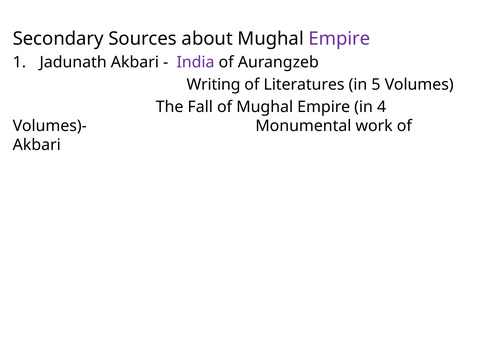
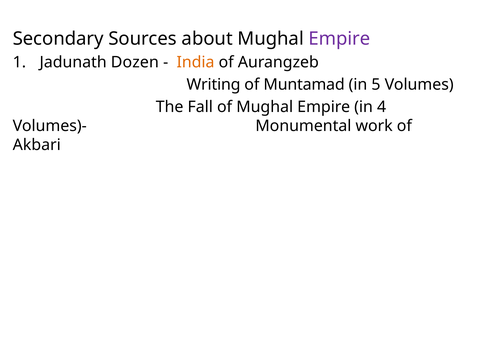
Jadunath Akbari: Akbari -> Dozen
India colour: purple -> orange
Literatures: Literatures -> Muntamad
